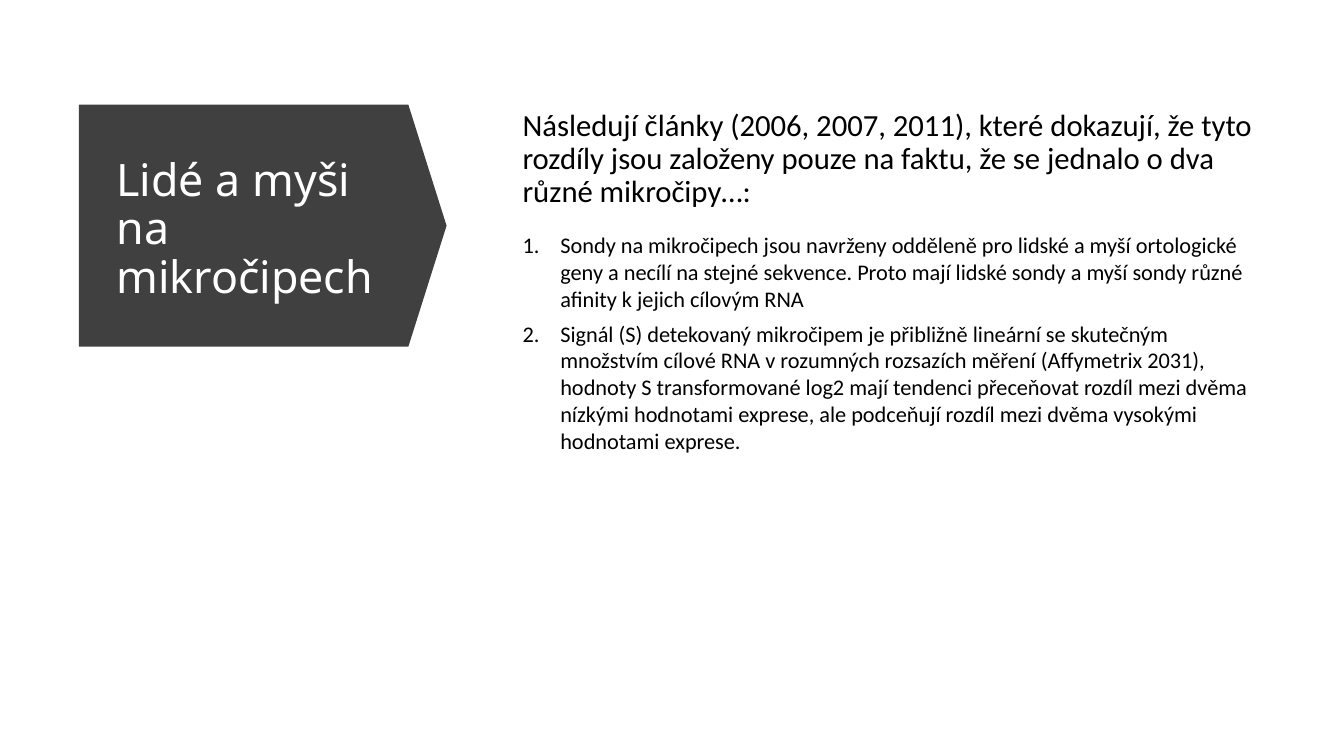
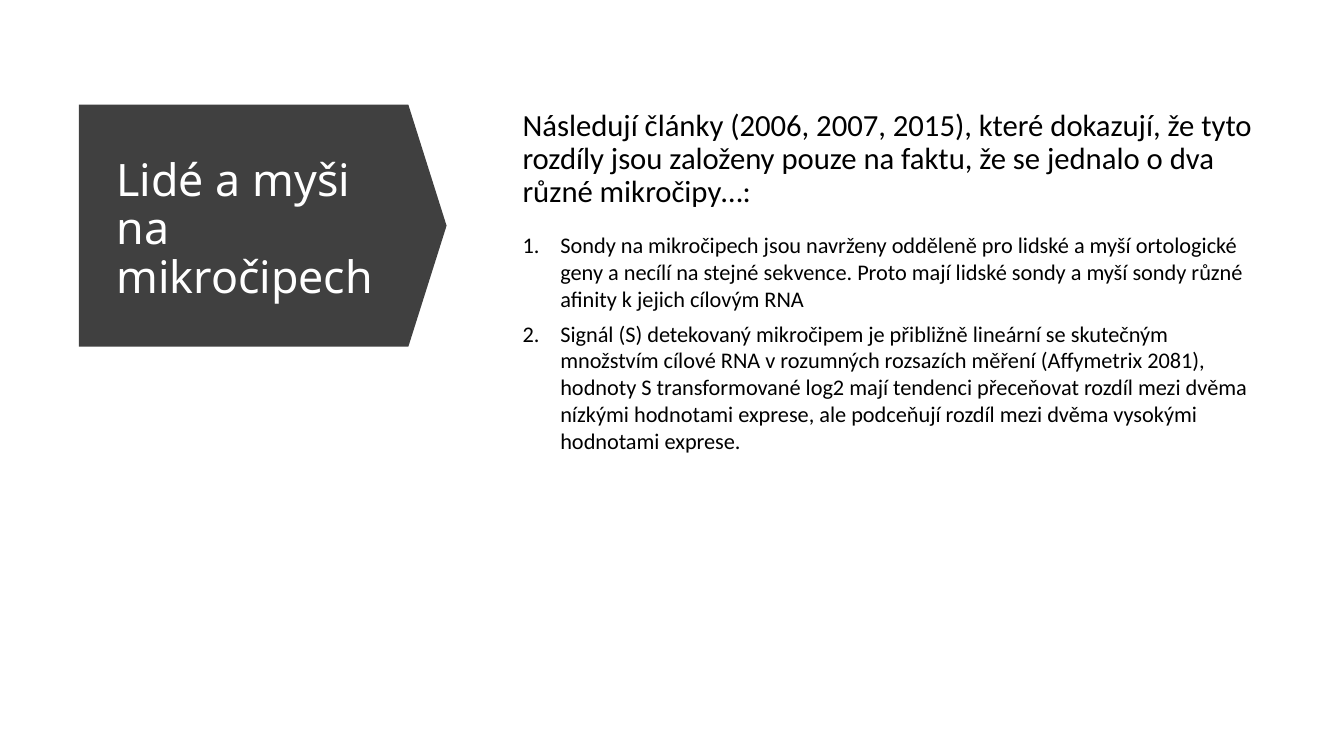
2011: 2011 -> 2015
2031: 2031 -> 2081
